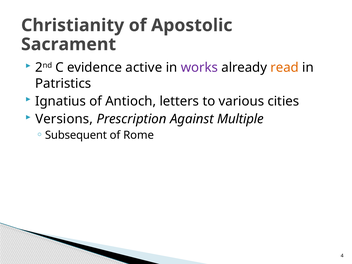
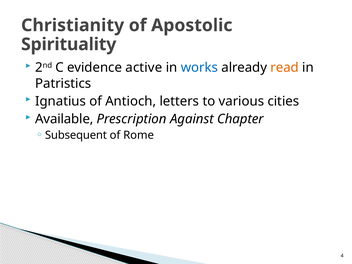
Sacrament: Sacrament -> Spirituality
works colour: purple -> blue
Versions: Versions -> Available
Multiple: Multiple -> Chapter
